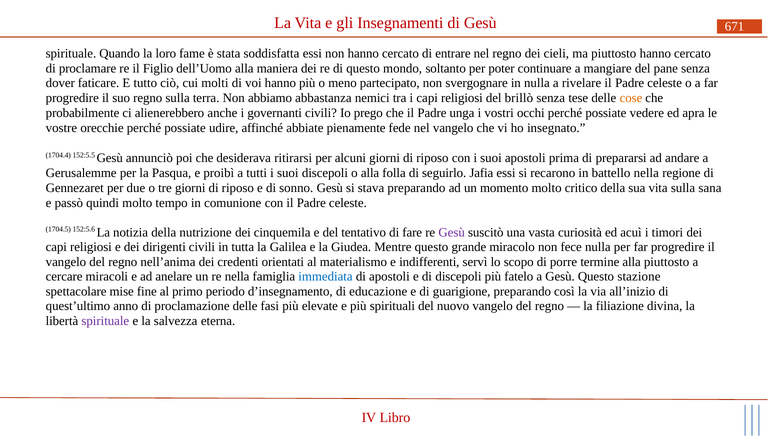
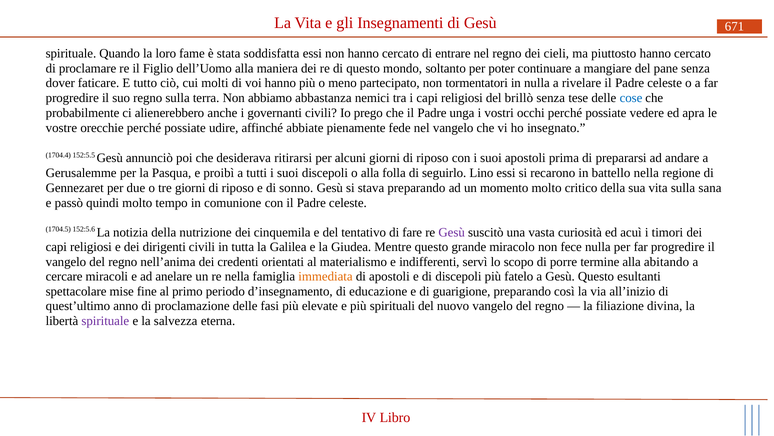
svergognare: svergognare -> tormentatori
cose colour: orange -> blue
Jafia: Jafia -> Lino
alla piuttosto: piuttosto -> abitando
immediata colour: blue -> orange
stazione: stazione -> esultanti
